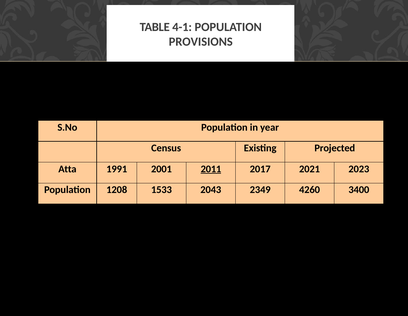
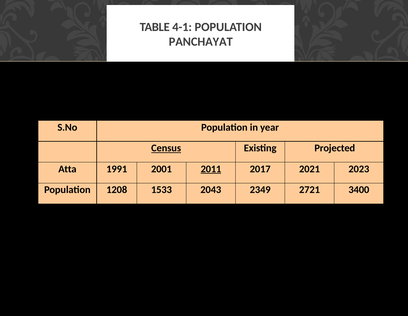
PROVISIONS: PROVISIONS -> PANCHAYAT
Census underline: none -> present
4260: 4260 -> 2721
